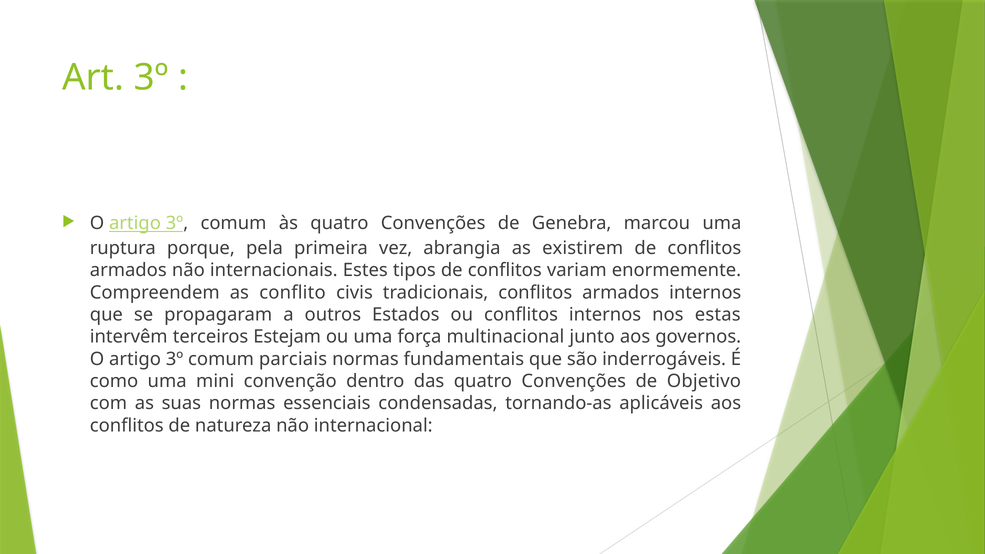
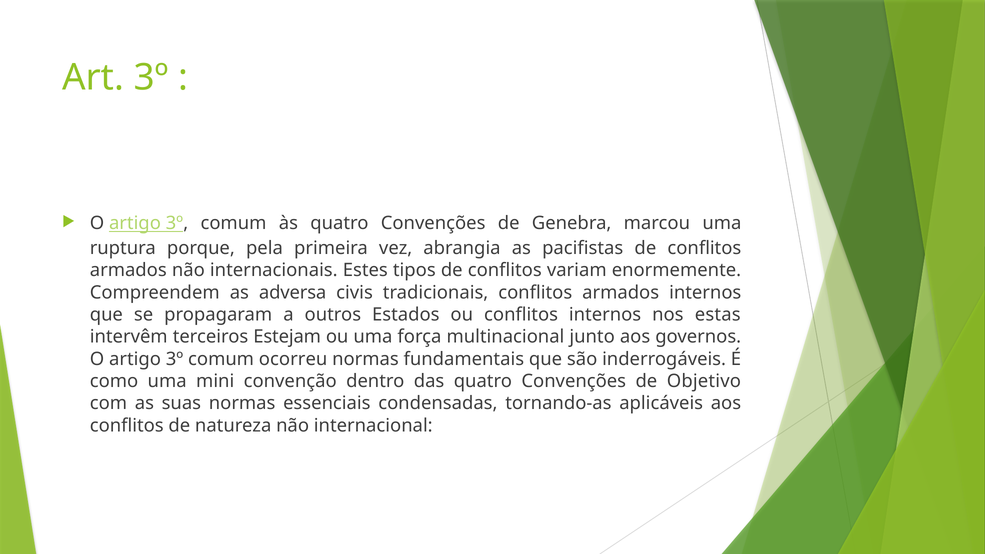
existirem: existirem -> pacifistas
conflito: conflito -> adversa
parciais: parciais -> ocorreu
